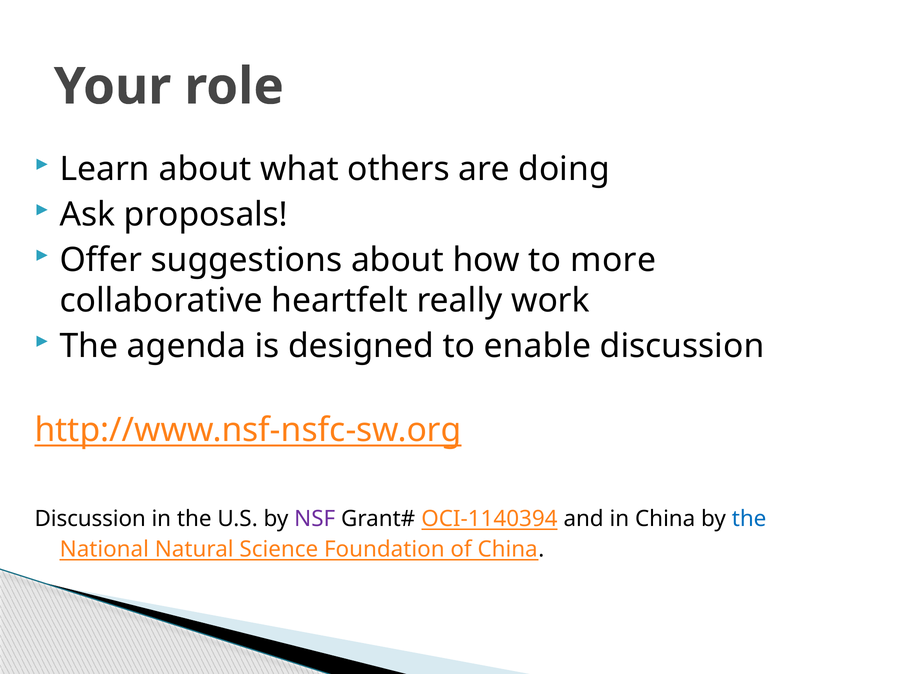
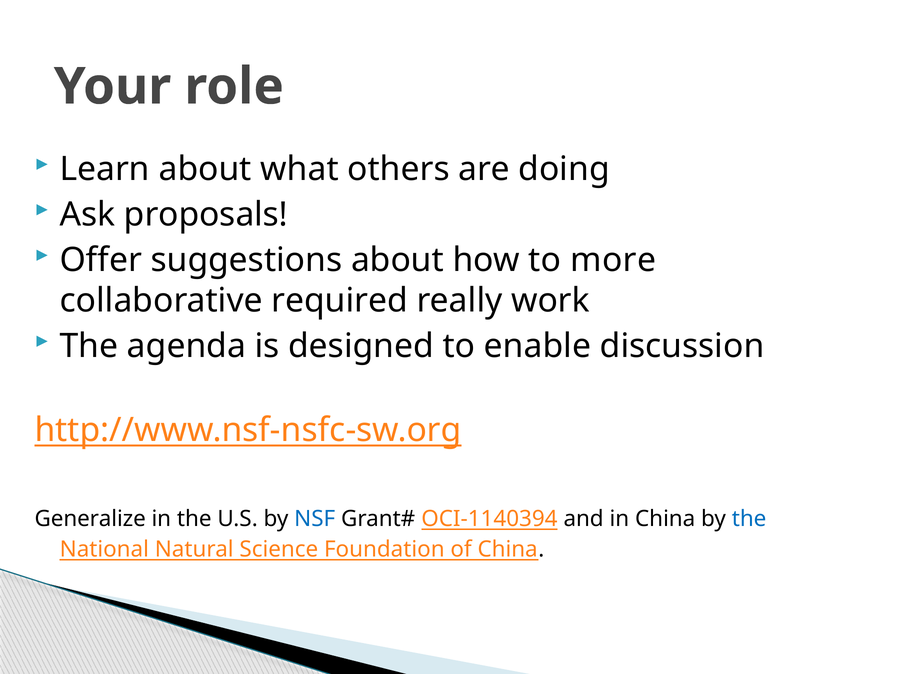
heartfelt: heartfelt -> required
Discussion at (90, 519): Discussion -> Generalize
NSF colour: purple -> blue
